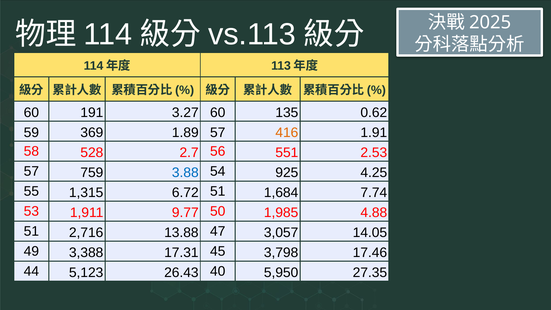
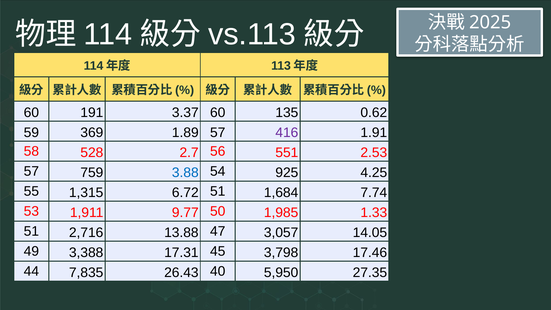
3.27: 3.27 -> 3.37
416 colour: orange -> purple
4.88: 4.88 -> 1.33
5,123: 5,123 -> 7,835
